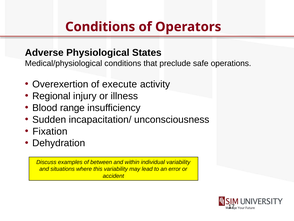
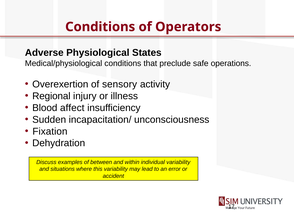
execute: execute -> sensory
range: range -> affect
